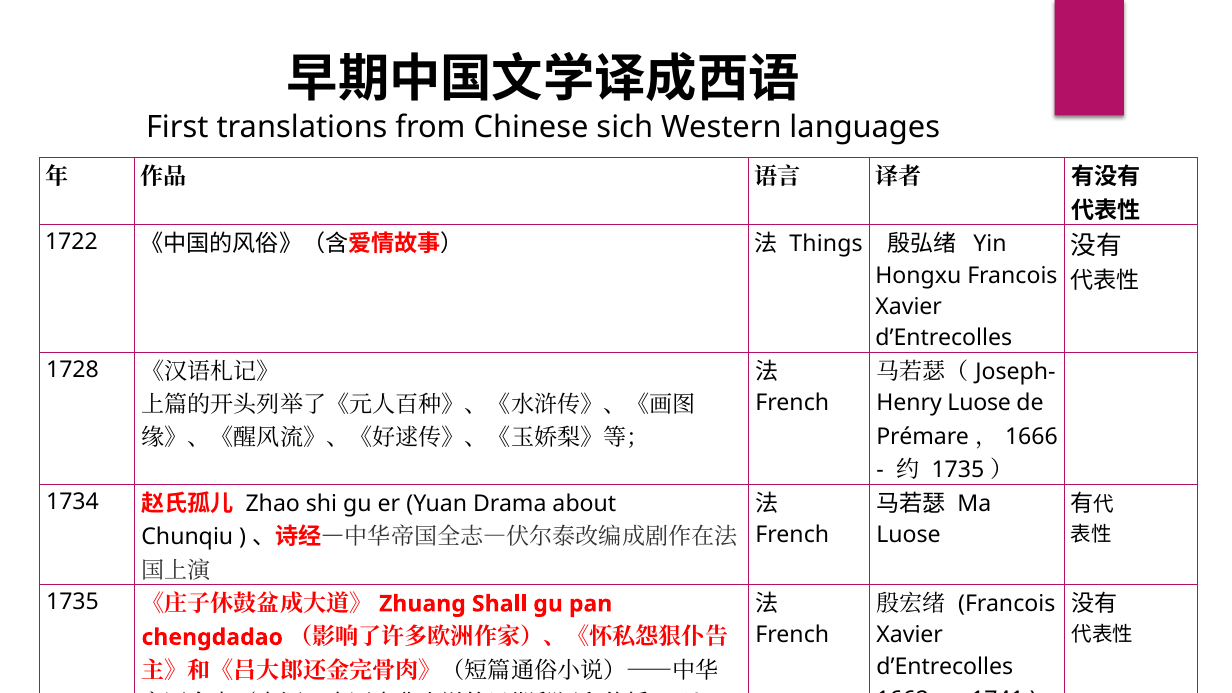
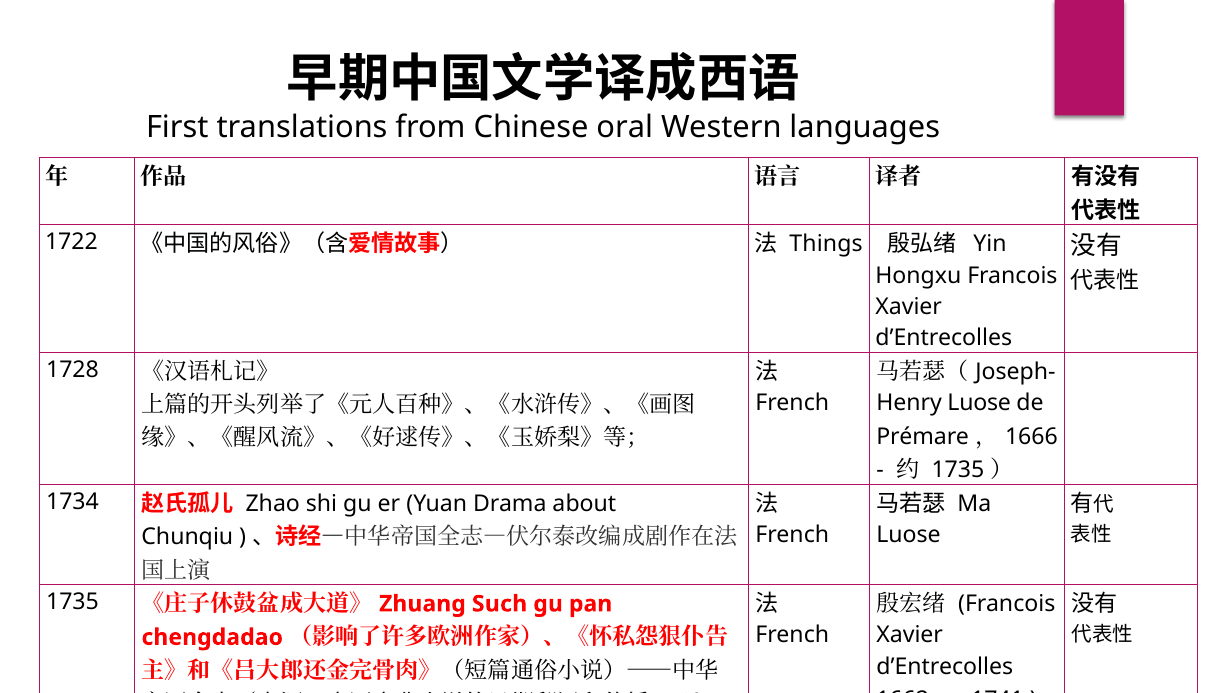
sich: sich -> oral
Shall: Shall -> Such
